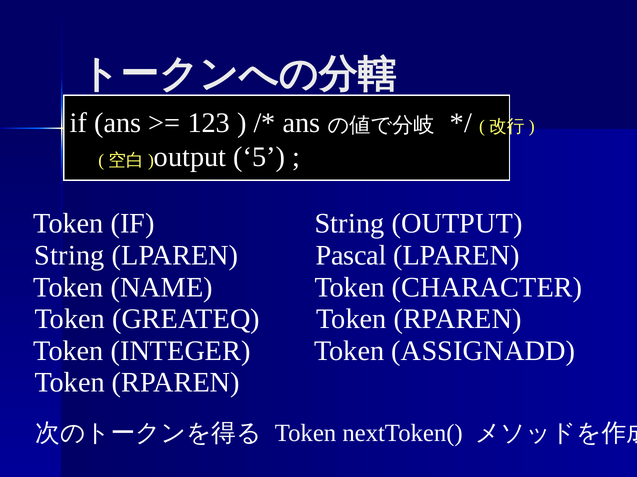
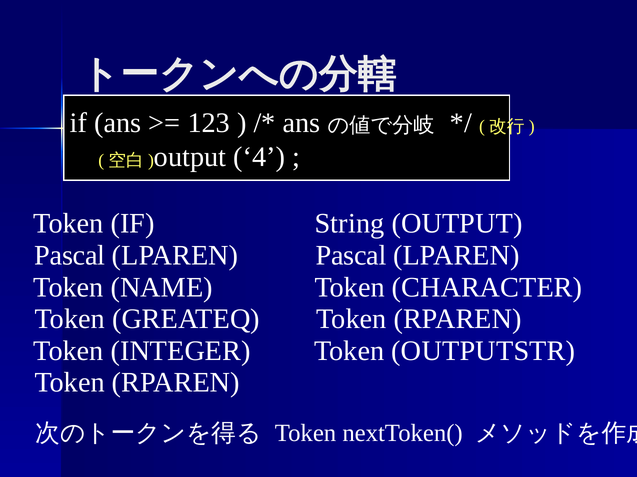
5: 5 -> 4
String at (70, 256): String -> Pascal
ASSIGNADD: ASSIGNADD -> OUTPUTSTR
